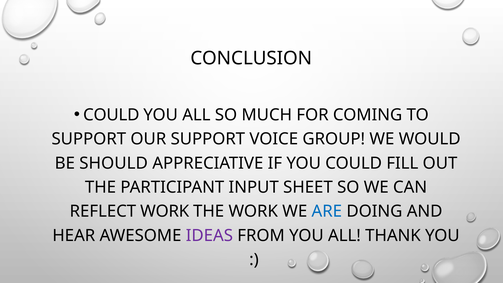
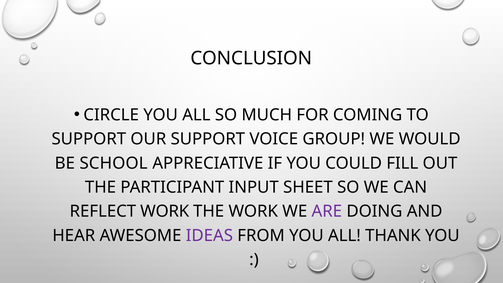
COULD at (111, 115): COULD -> CIRCLE
SHOULD: SHOULD -> SCHOOL
ARE colour: blue -> purple
